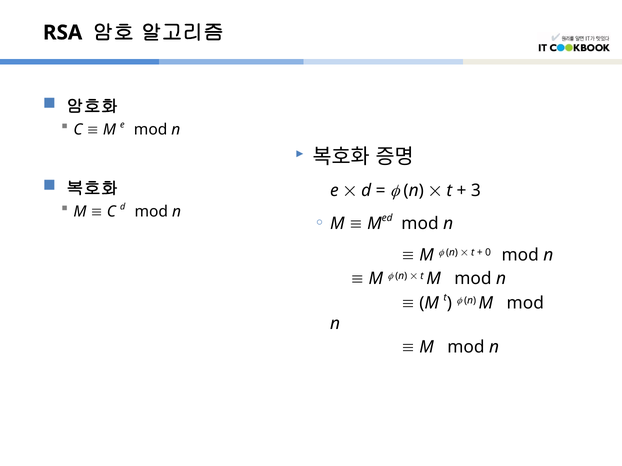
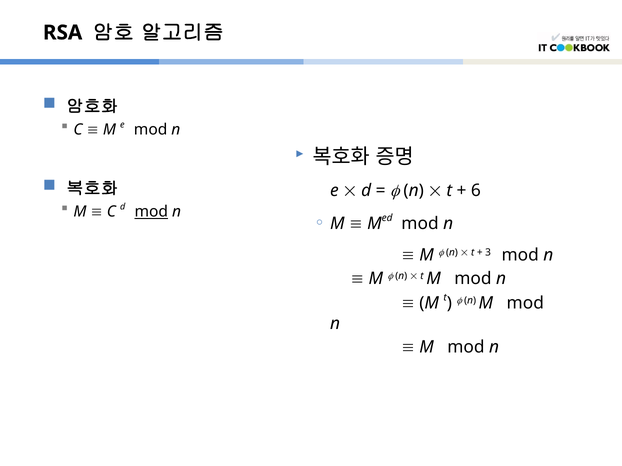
3: 3 -> 6
mod at (151, 212) underline: none -> present
0: 0 -> 3
